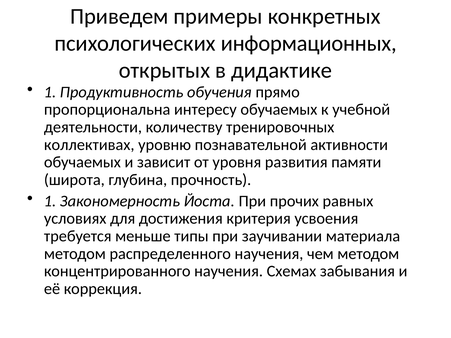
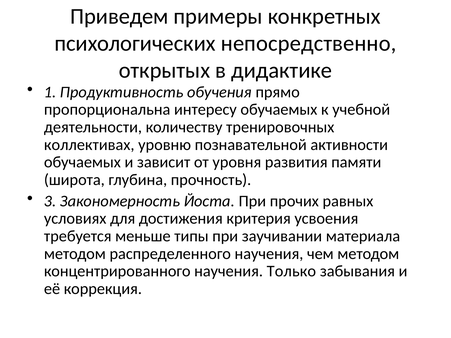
информационных: информационных -> непосредственно
1 at (50, 201): 1 -> 3
Схемах: Схемах -> Только
